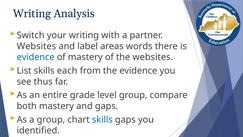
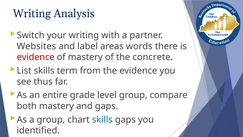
evidence at (36, 57) colour: blue -> red
the websites: websites -> concrete
each: each -> term
